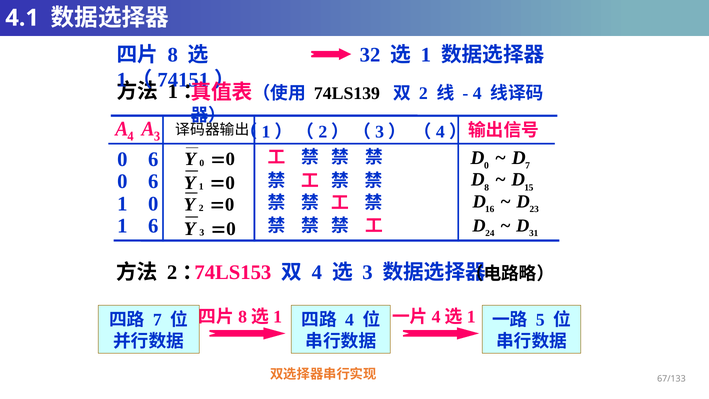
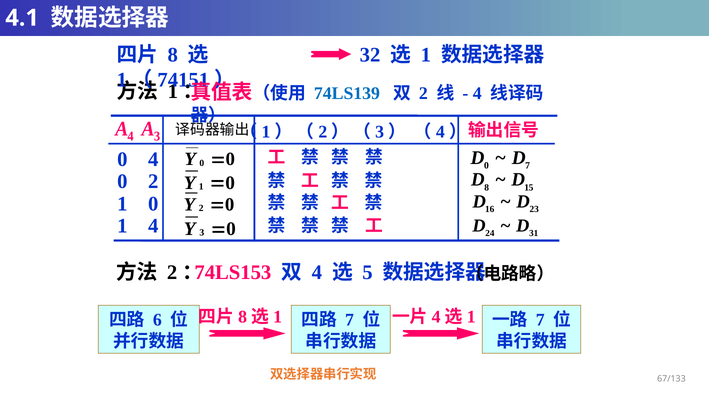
74LS139 colour: black -> blue
6 at (153, 159): 6 -> 4
6 at (153, 182): 6 -> 2
1 6: 6 -> 4
3 at (367, 272): 3 -> 5
4 at (349, 320): 4 -> 7
5 at (540, 320): 5 -> 7
7 at (157, 320): 7 -> 6
